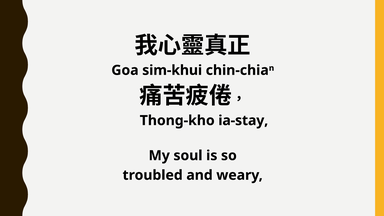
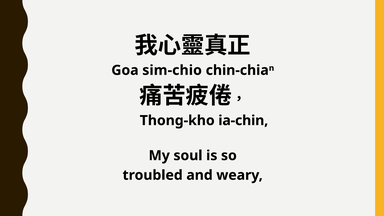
sim-khui: sim-khui -> sim-chio
ia-stay: ia-stay -> ia-chin
